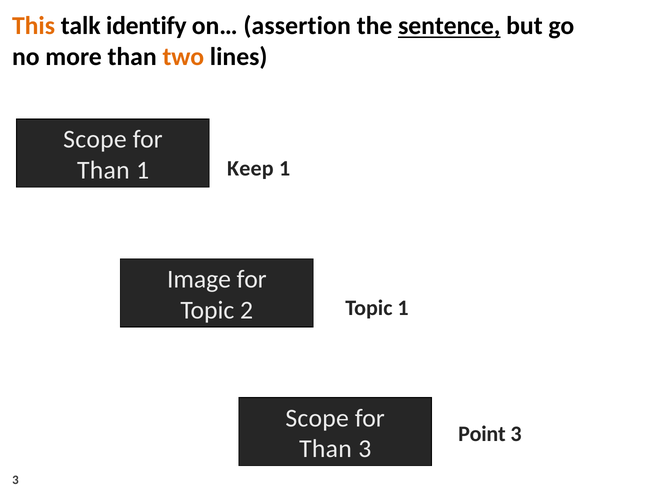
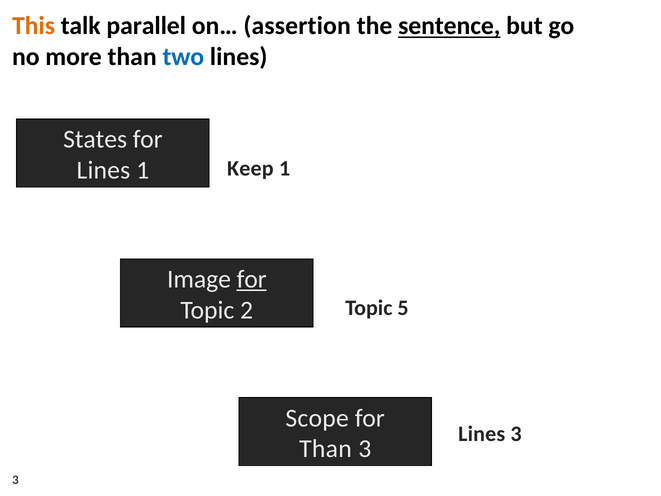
identify: identify -> parallel
two colour: orange -> blue
Scope at (95, 139): Scope -> States
Than at (103, 170): Than -> Lines
for at (252, 279) underline: none -> present
Topic 1: 1 -> 5
Point at (482, 434): Point -> Lines
